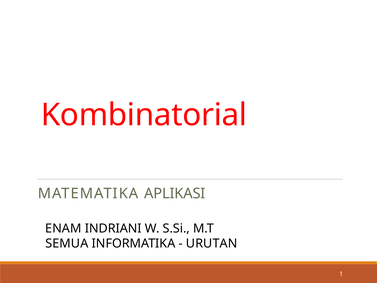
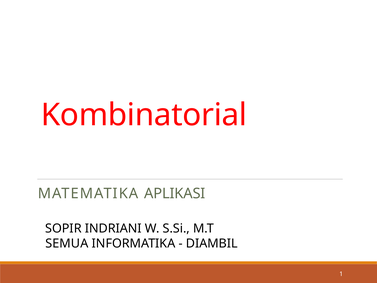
ENAM: ENAM -> SOPIR
URUTAN: URUTAN -> DIAMBIL
